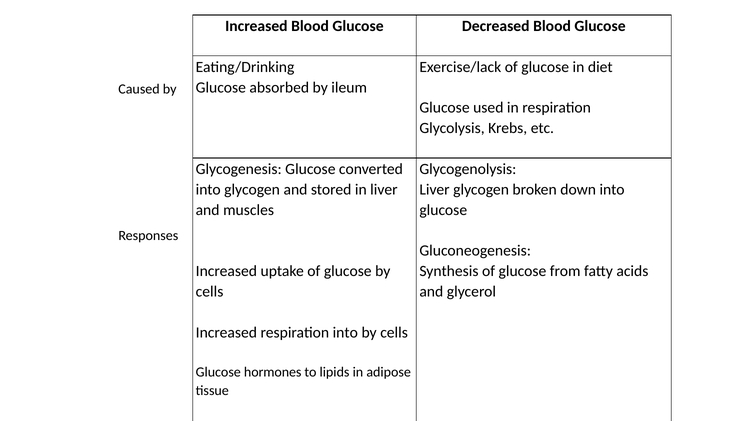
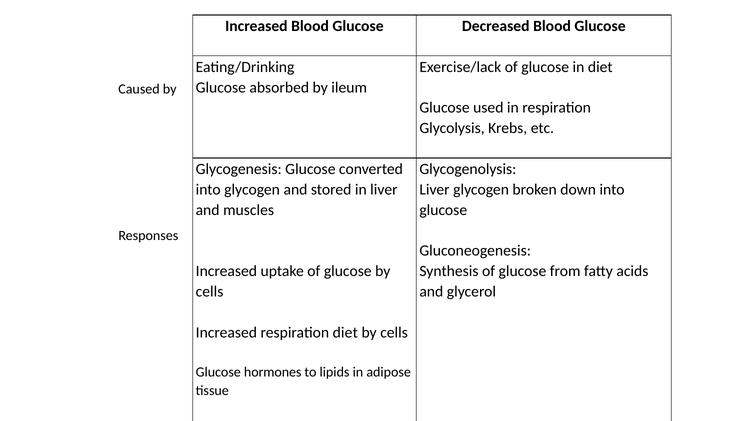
respiration into: into -> diet
